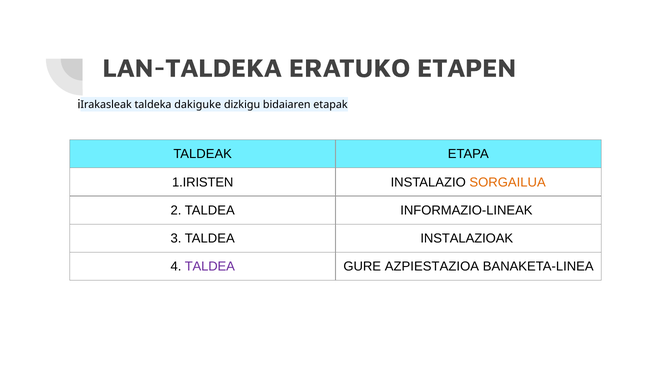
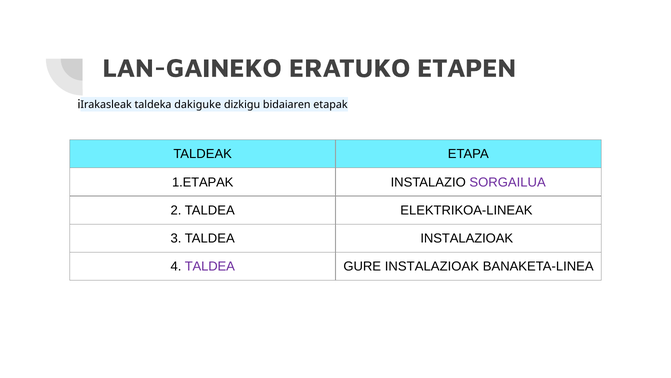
LAN-TALDEKA: LAN-TALDEKA -> LAN-GAINEKO
1.IRISTEN: 1.IRISTEN -> 1.ETAPAK
SORGAILUA colour: orange -> purple
INFORMAZIO-LINEAK: INFORMAZIO-LINEAK -> ELEKTRIKOA-LINEAK
GURE AZPIESTAZIOA: AZPIESTAZIOA -> INSTALAZIOAK
